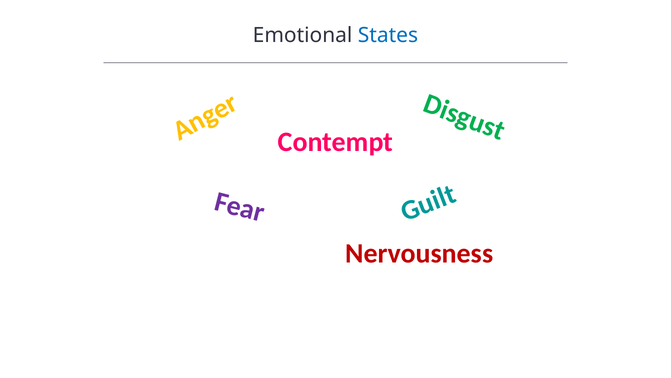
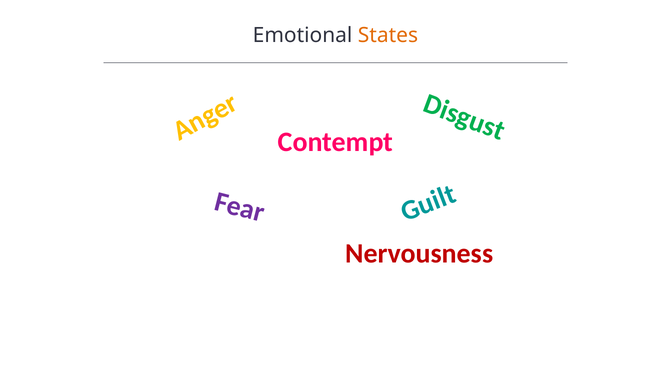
States colour: blue -> orange
